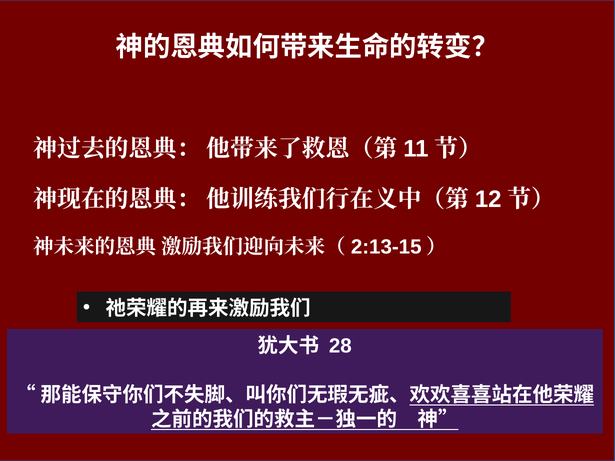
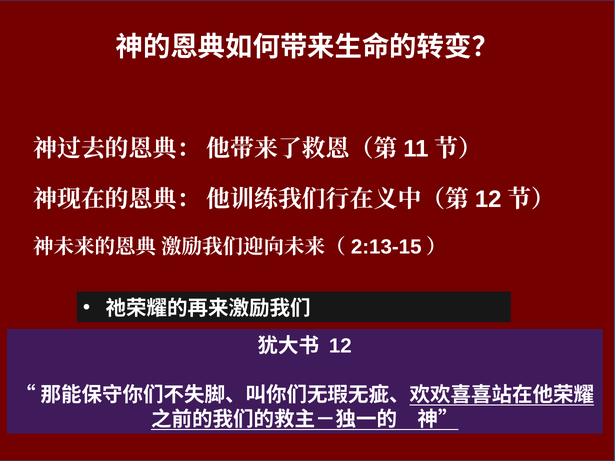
28 at (340, 346): 28 -> 12
